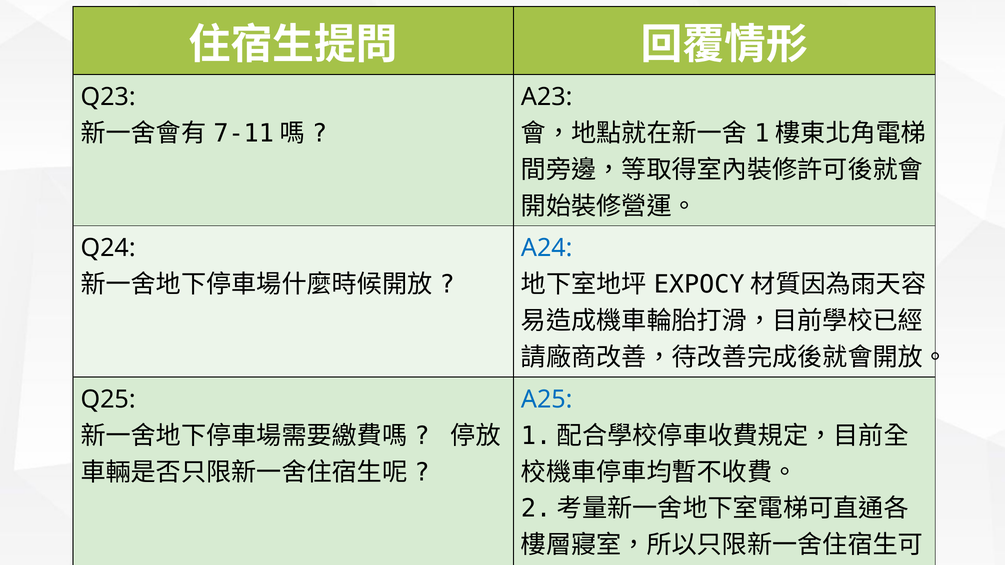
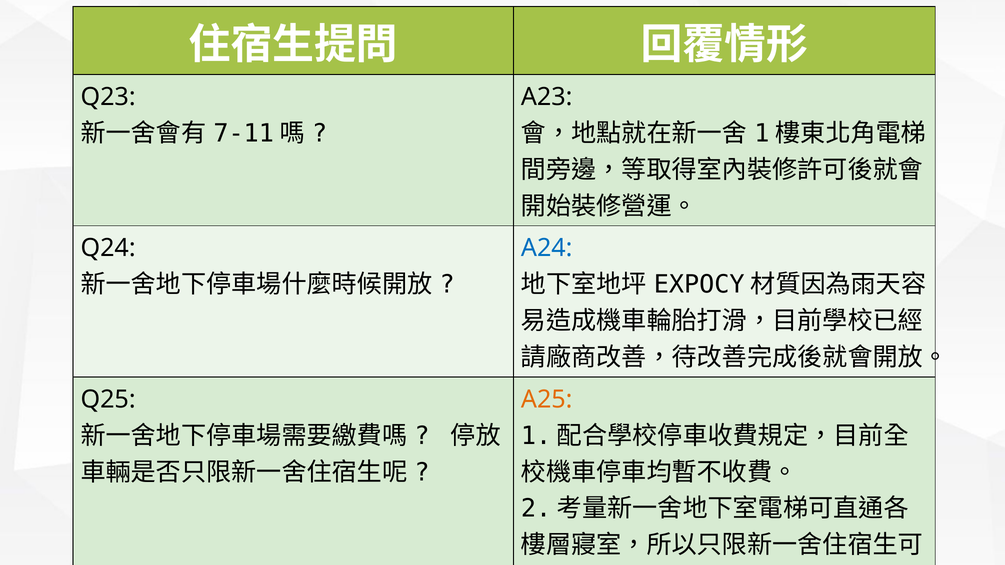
A25 colour: blue -> orange
